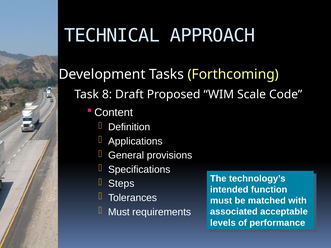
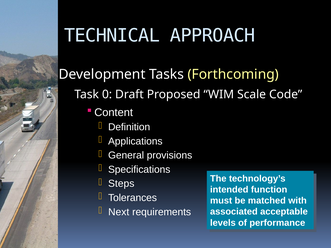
8: 8 -> 0
Must at (119, 212): Must -> Next
